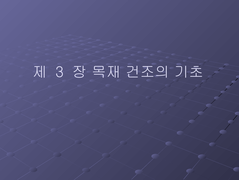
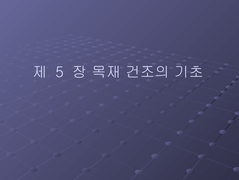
3: 3 -> 5
